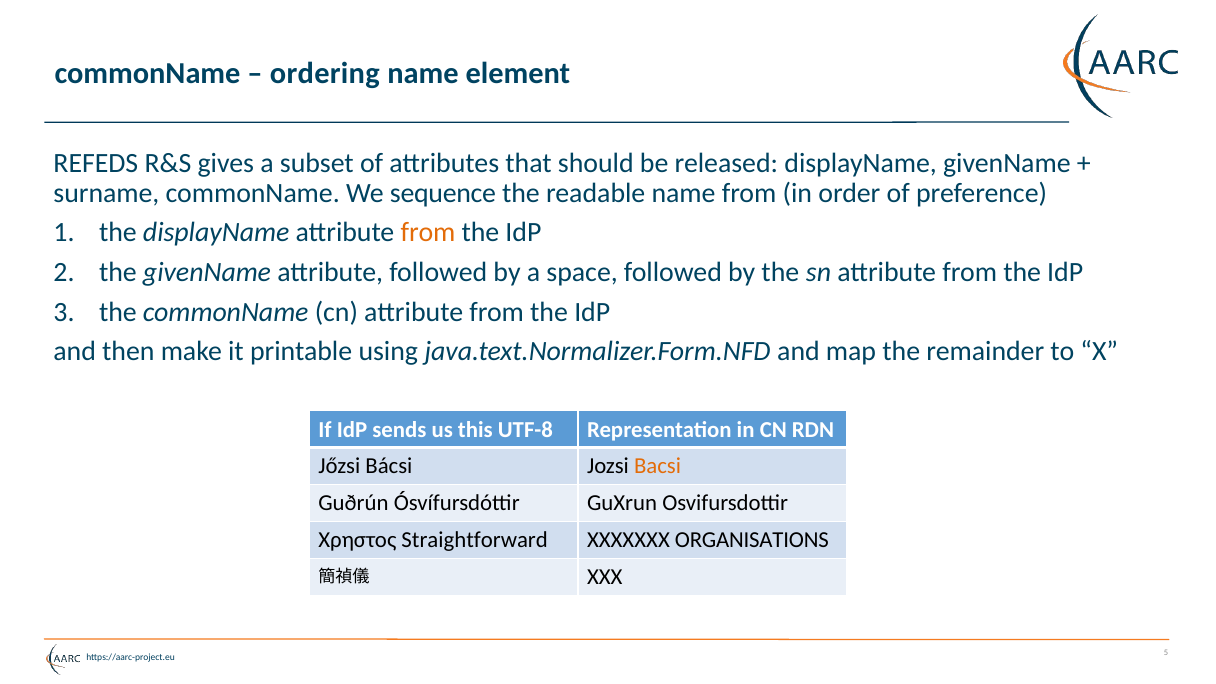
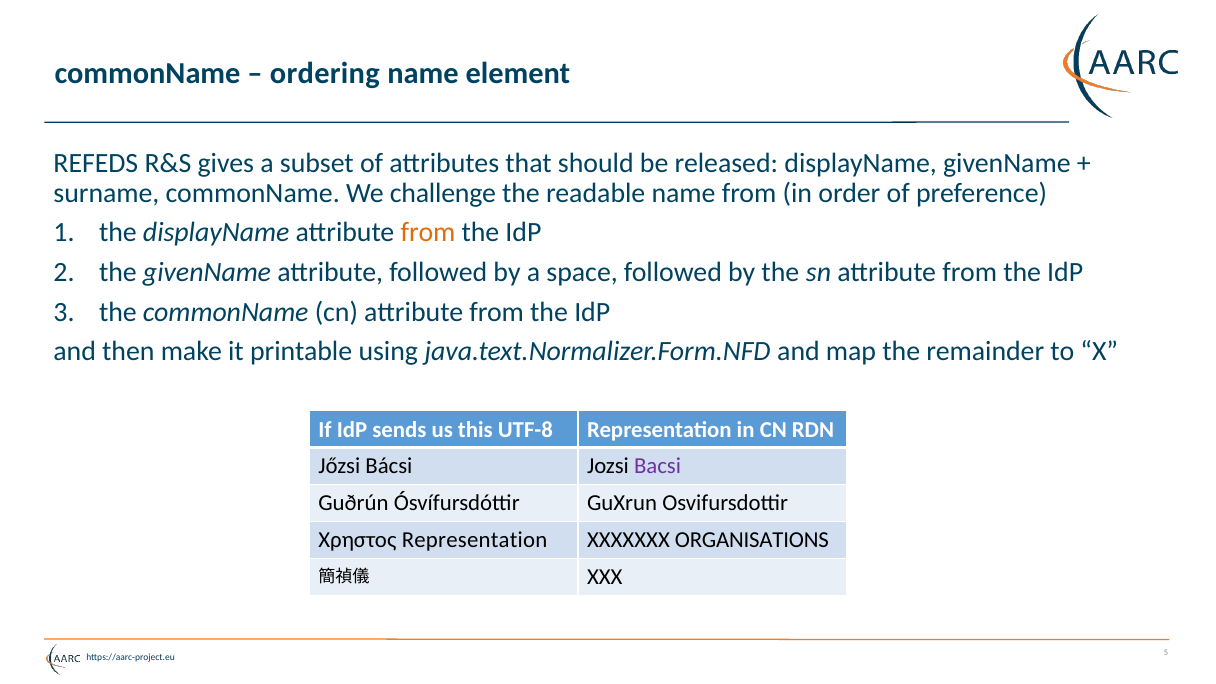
sequence: sequence -> challenge
Bacsi colour: orange -> purple
Χρηστος Straightforward: Straightforward -> Representation
